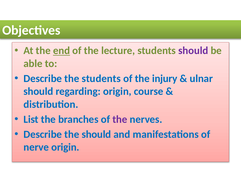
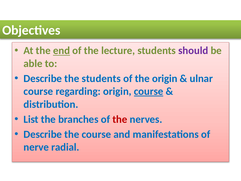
the injury: injury -> origin
should at (38, 91): should -> course
course at (149, 91) underline: none -> present
the at (120, 119) colour: purple -> red
the should: should -> course
nerve origin: origin -> radial
